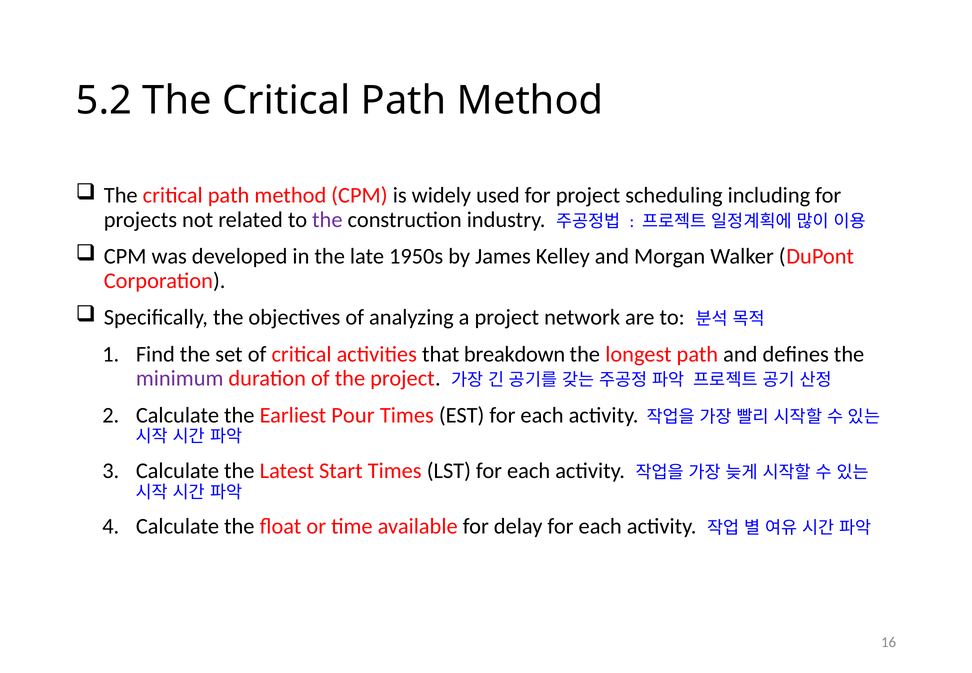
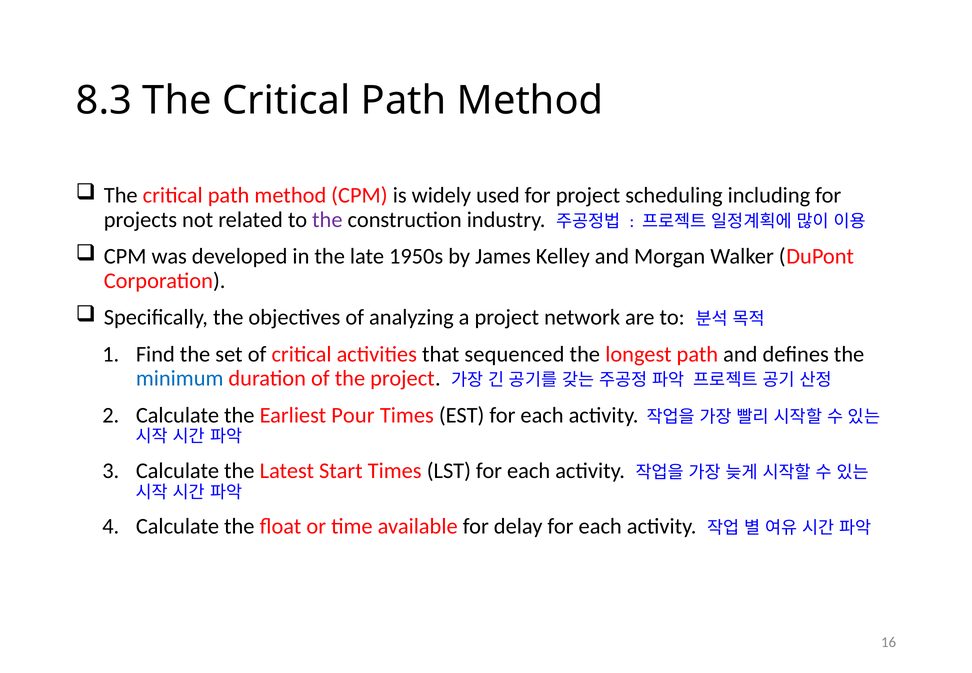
5.2: 5.2 -> 8.3
breakdown: breakdown -> sequenced
minimum colour: purple -> blue
